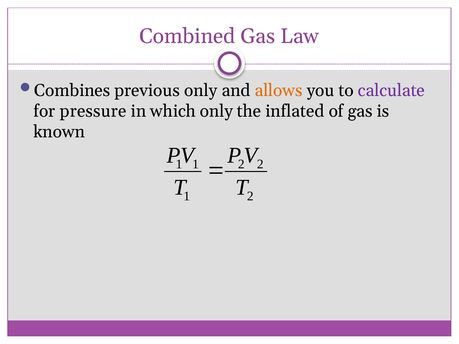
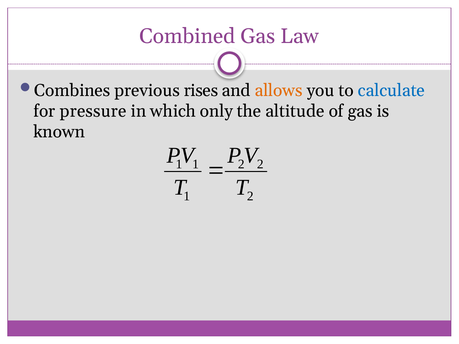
previous only: only -> rises
calculate colour: purple -> blue
inflated: inflated -> altitude
